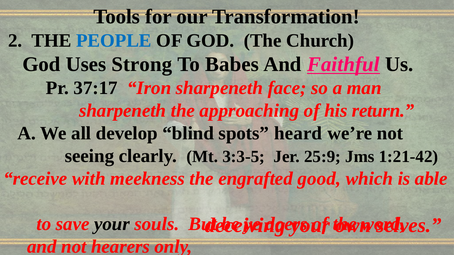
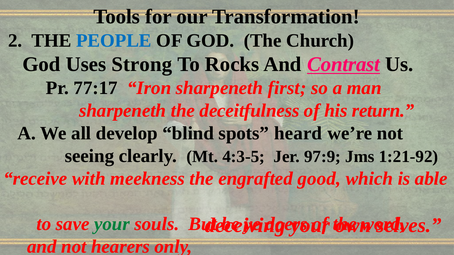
Babes: Babes -> Rocks
Faithful: Faithful -> Contrast
37:17: 37:17 -> 77:17
face: face -> first
approaching: approaching -> deceitfulness
3:3-5: 3:3-5 -> 4:3-5
25:9: 25:9 -> 97:9
1:21-42: 1:21-42 -> 1:21-92
your at (112, 224) colour: black -> green
